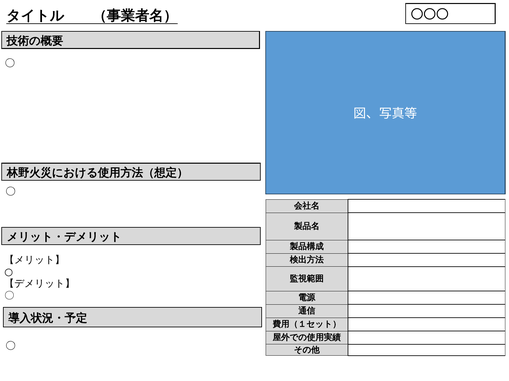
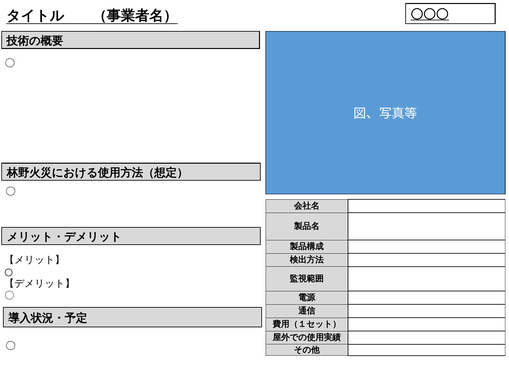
〇〇〇 underline: none -> present
